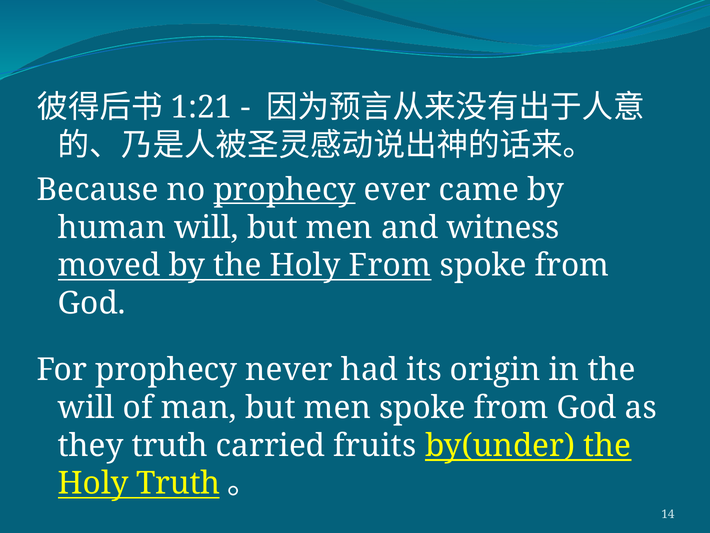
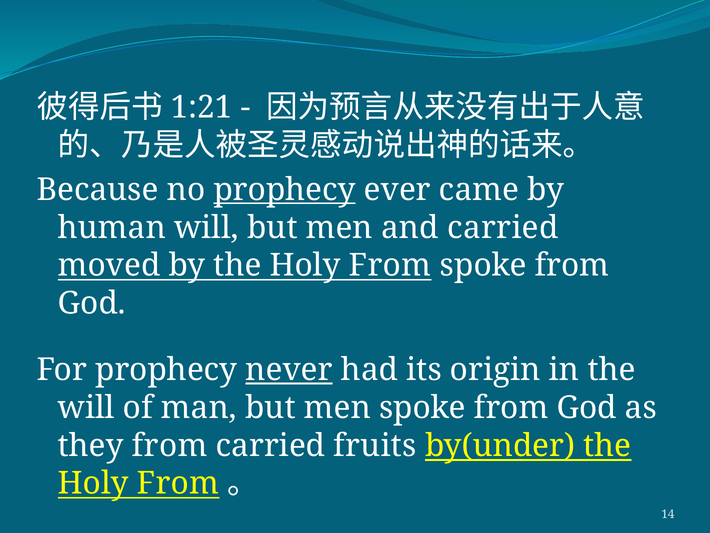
and witness: witness -> carried
never underline: none -> present
they truth: truth -> from
Truth at (178, 483): Truth -> From
